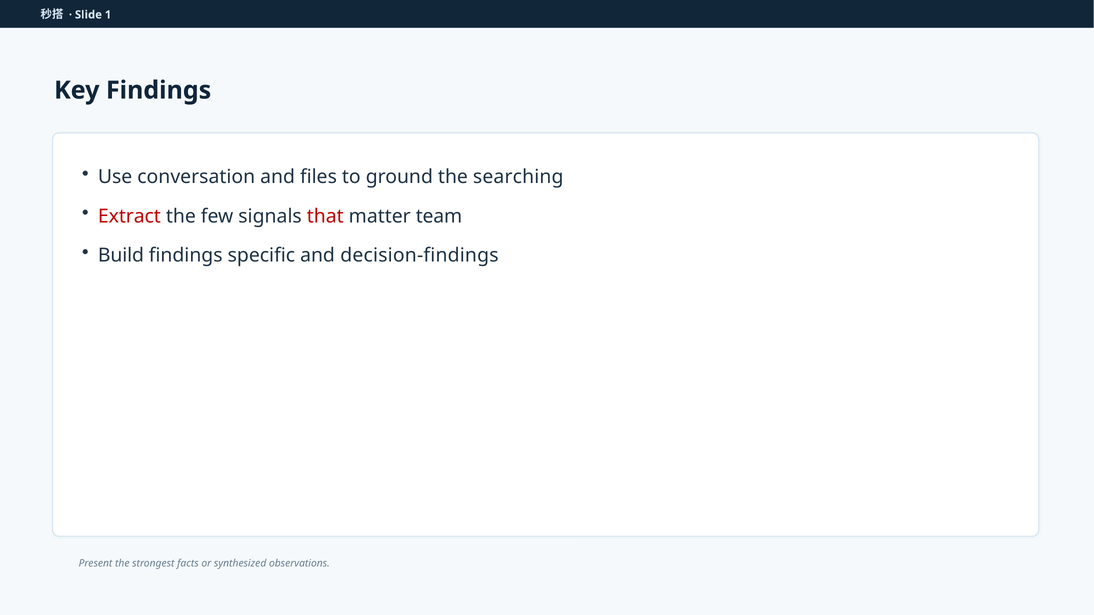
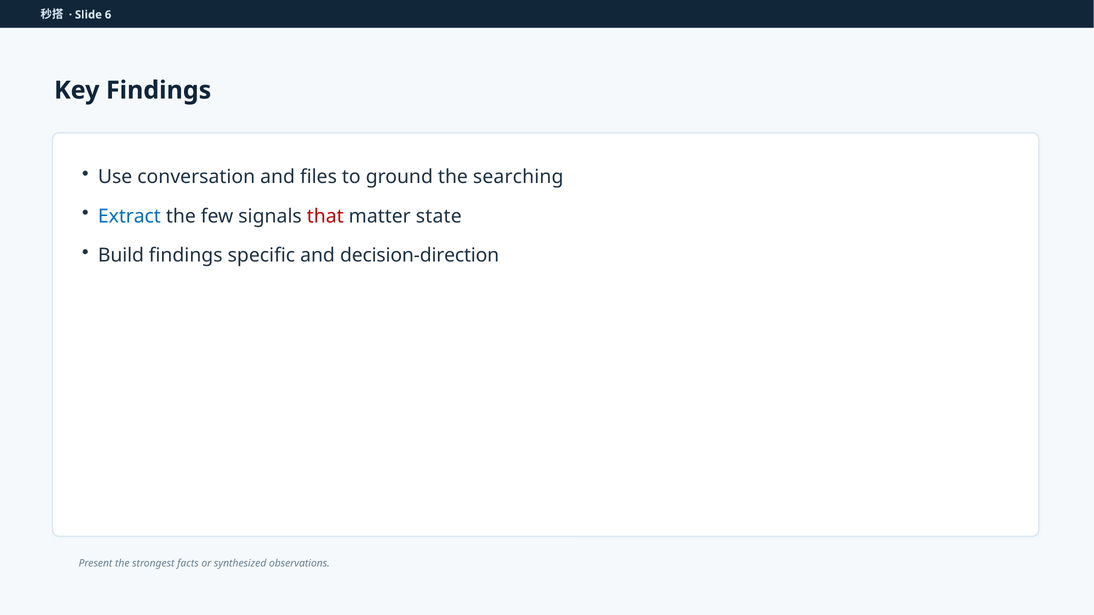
1: 1 -> 6
Extract colour: red -> blue
team: team -> state
decision-findings: decision-findings -> decision-direction
